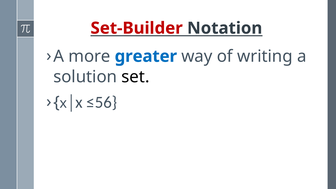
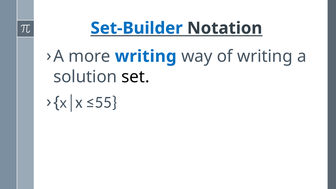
Set-Builder colour: red -> blue
more greater: greater -> writing
≤56: ≤56 -> ≤55
